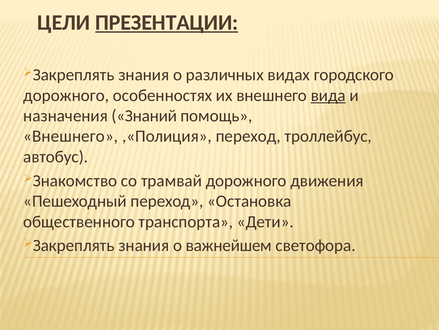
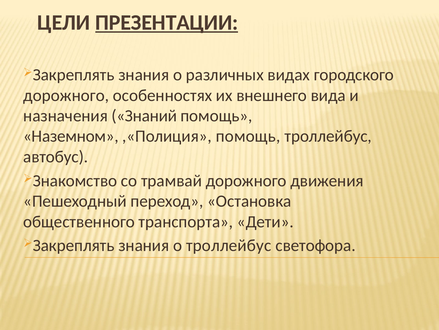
вида underline: present -> none
Внешнего at (71, 136): Внешнего -> Наземном
,«Полиция переход: переход -> помощь
о важнейшем: важнейшем -> троллейбус
